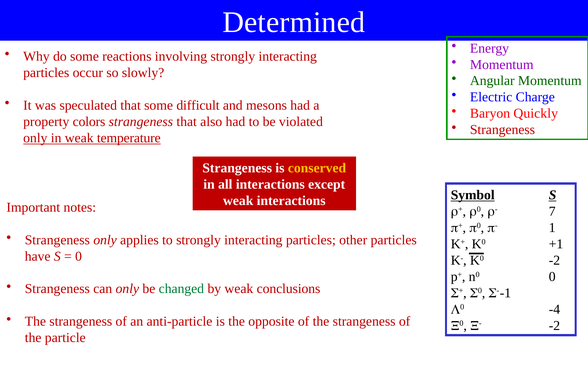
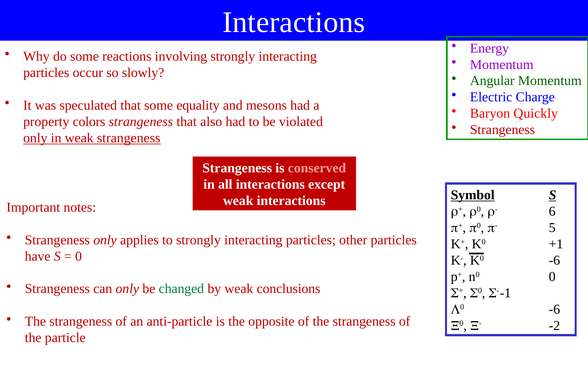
Determined at (294, 22): Determined -> Interactions
difficult: difficult -> equality
weak temperature: temperature -> strangeness
conserved colour: yellow -> pink
7: 7 -> 6
1: 1 -> 5
K0 -2: -2 -> -6
0 -4: -4 -> -6
